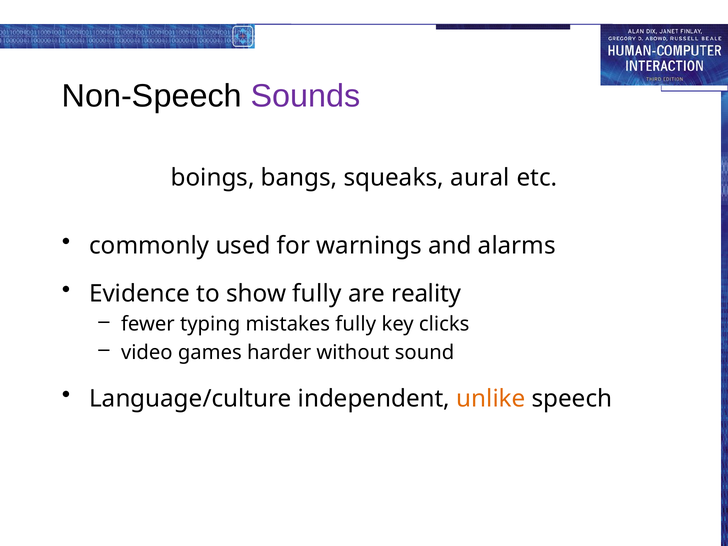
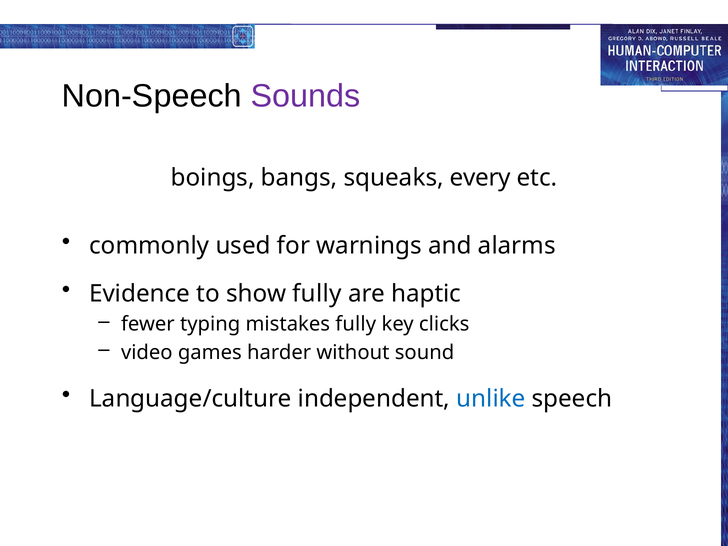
aural: aural -> every
reality: reality -> haptic
unlike colour: orange -> blue
